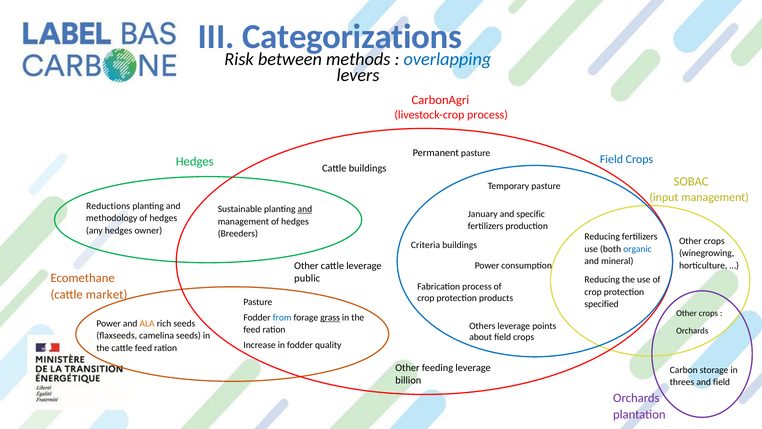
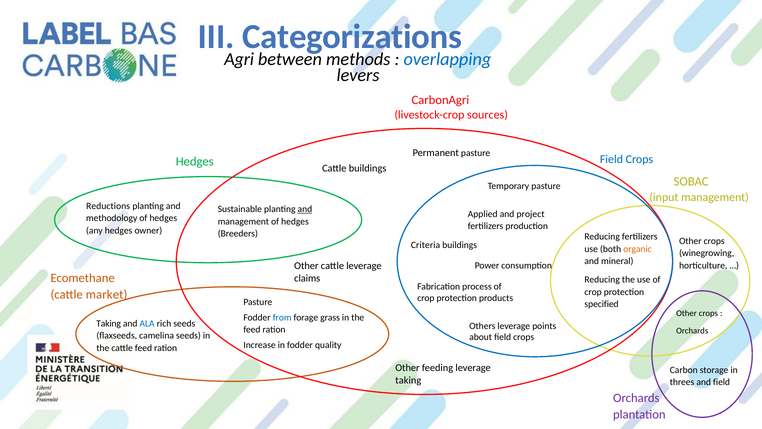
Risk: Risk -> Agri
livestock-crop process: process -> sources
January: January -> Applied
specific: specific -> project
organic colour: blue -> orange
public: public -> claims
grass underline: present -> none
Power at (109, 323): Power -> Taking
ALA colour: orange -> blue
billion at (408, 380): billion -> taking
